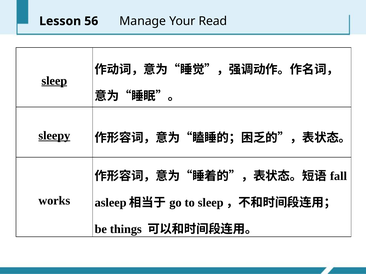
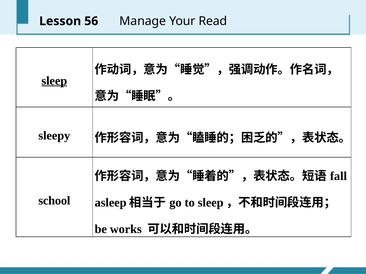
sleepy underline: present -> none
works: works -> school
things: things -> works
